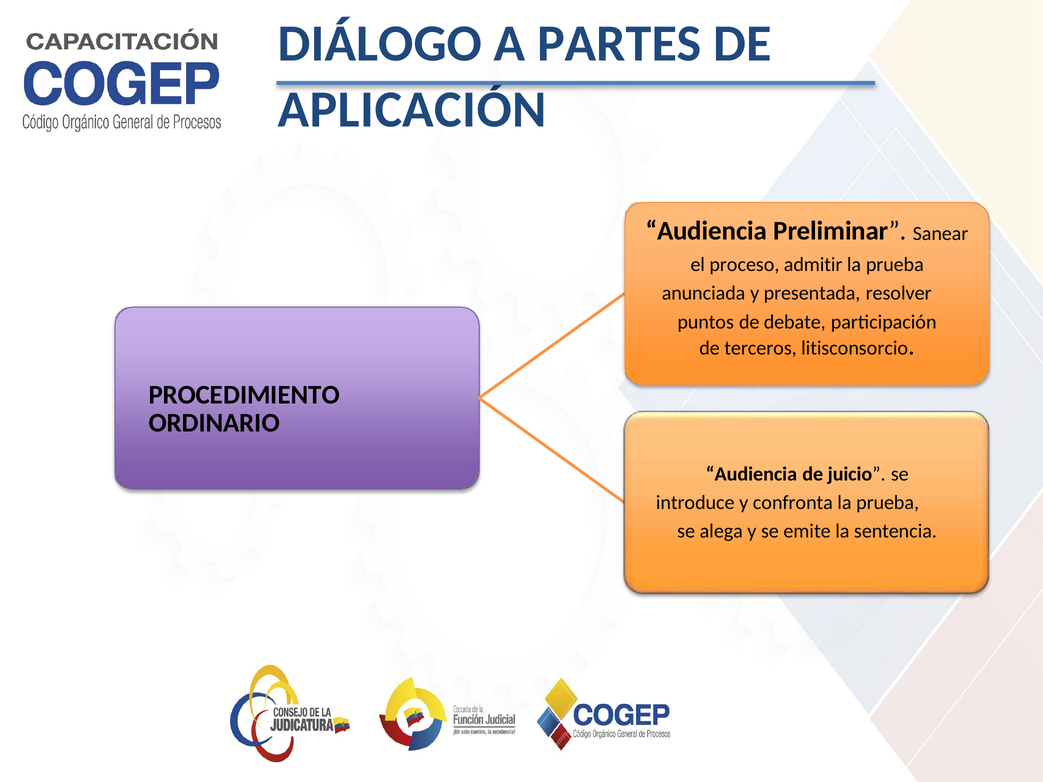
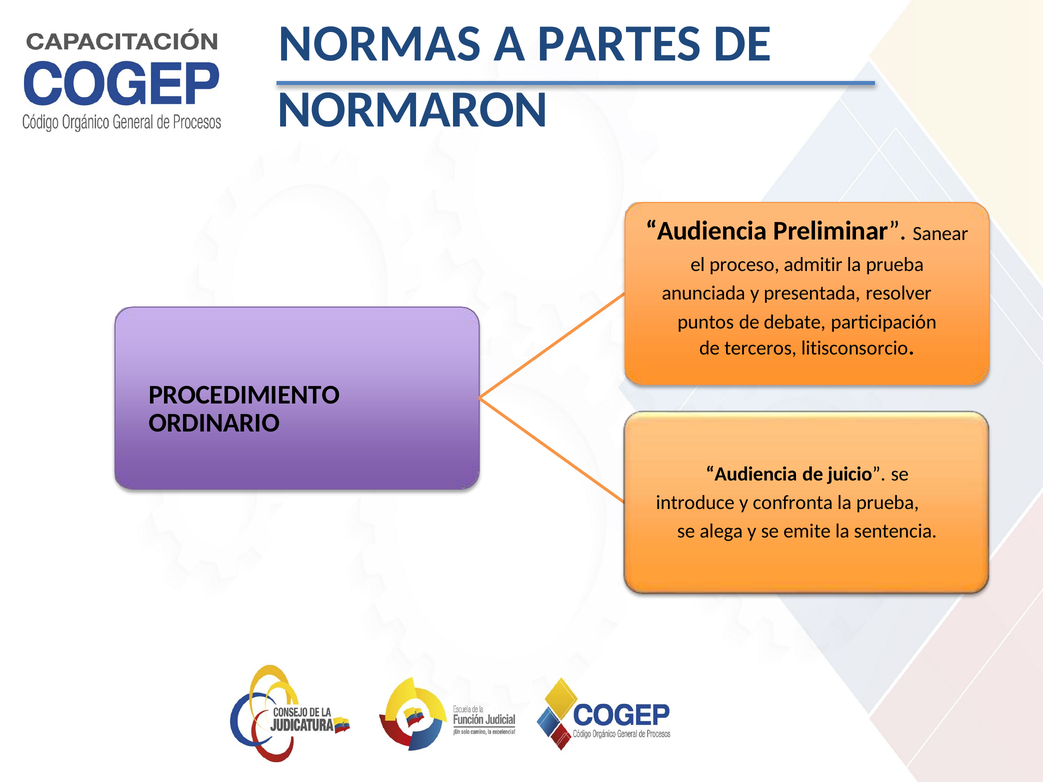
DIÁLOGO: DIÁLOGO -> NORMAS
APLICACIÓN: APLICACIÓN -> NORMARON
